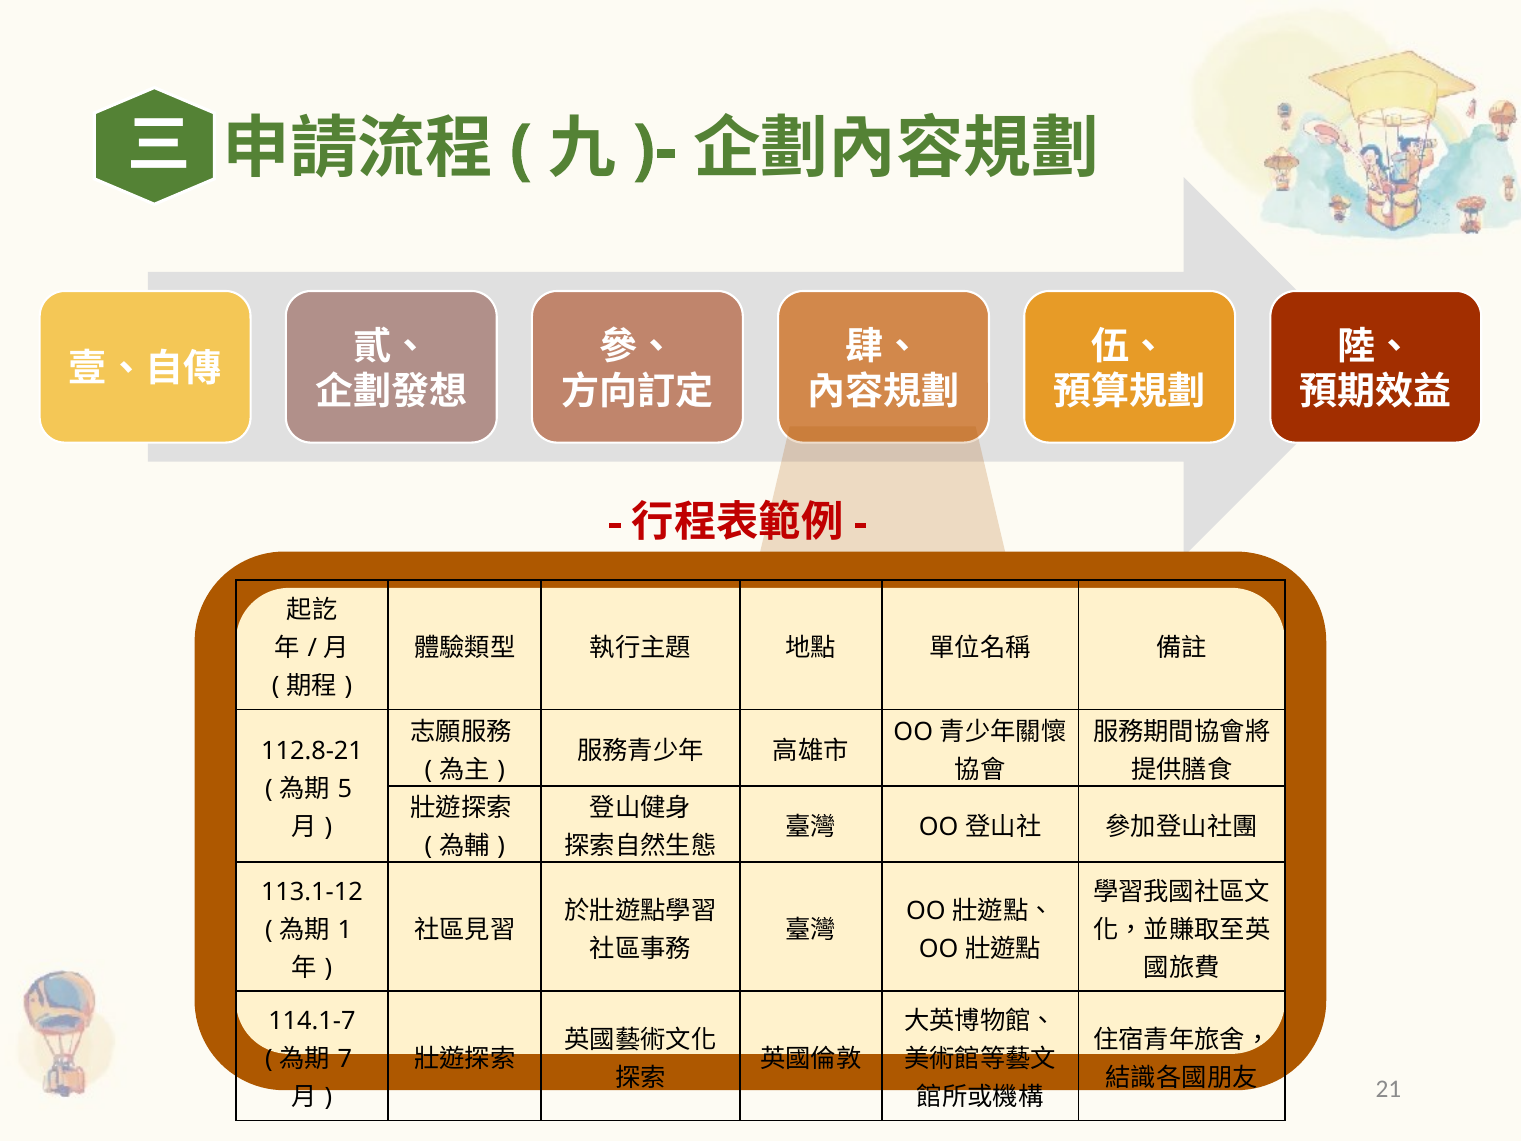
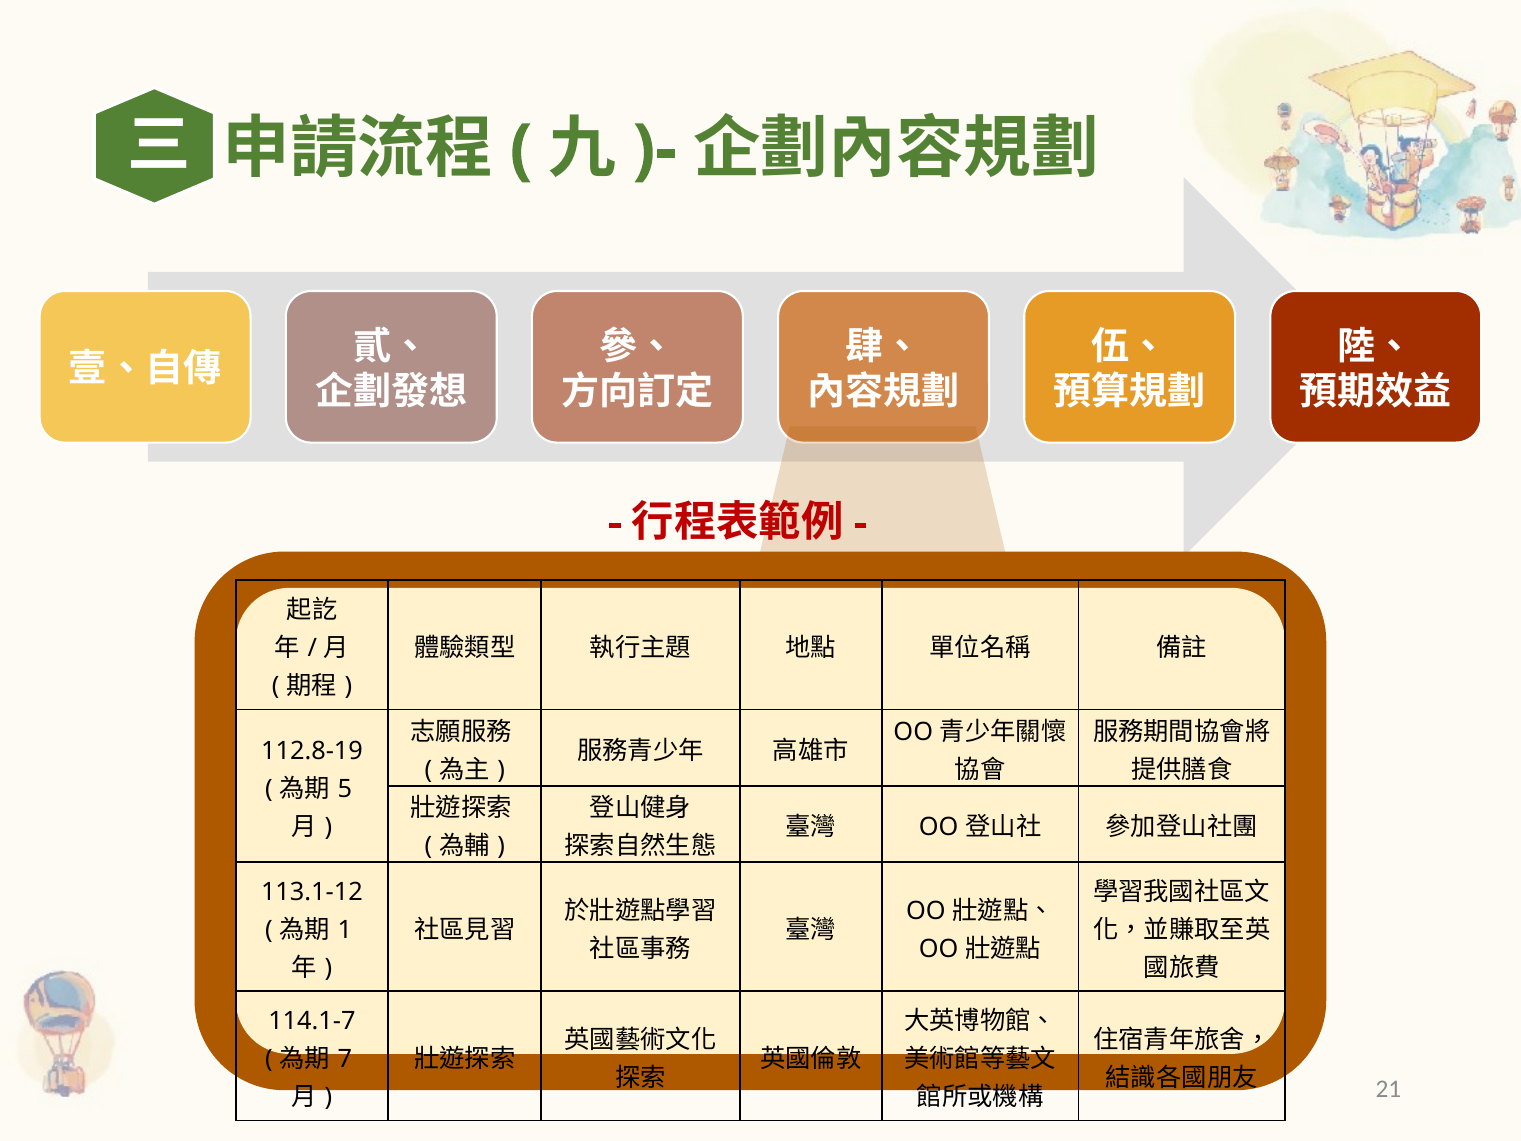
112.8-21: 112.8-21 -> 112.8-19
